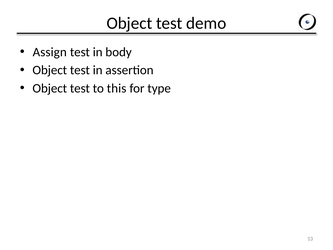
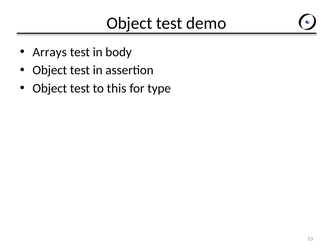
Assign: Assign -> Arrays
